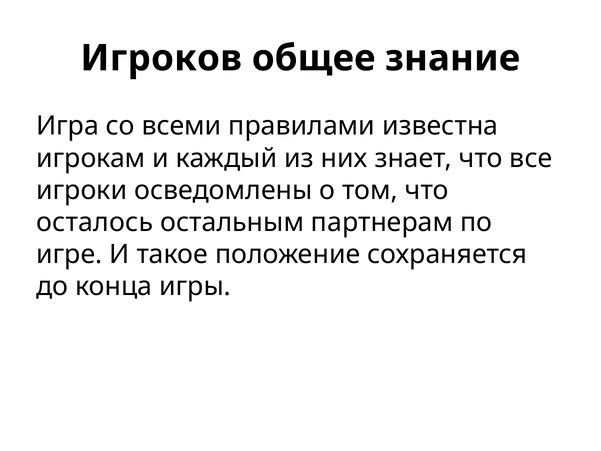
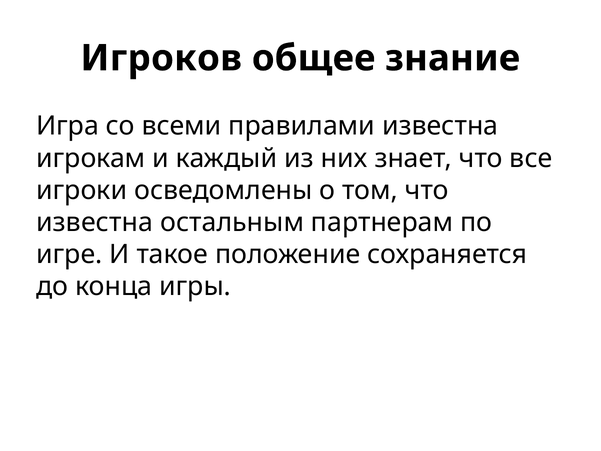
осталось at (95, 222): осталось -> известна
